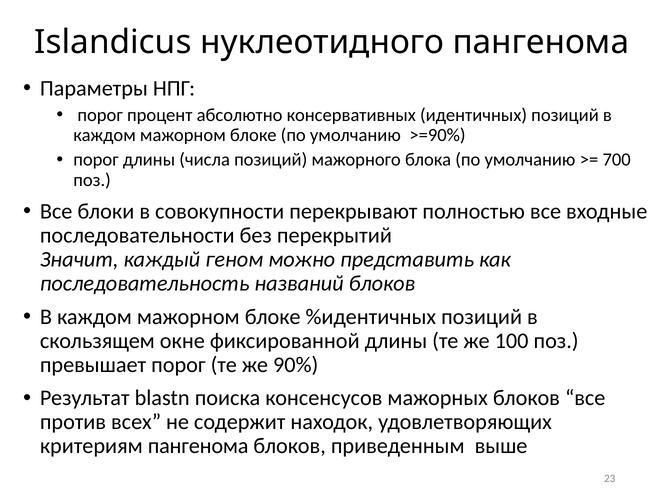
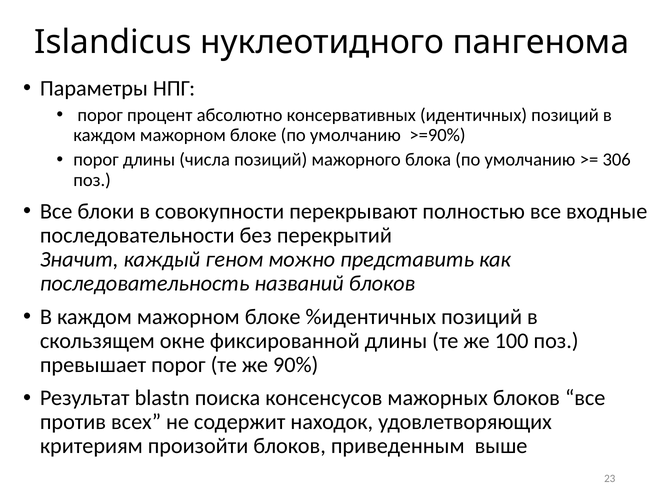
700: 700 -> 306
критериям пангенома: пангенома -> произойти
